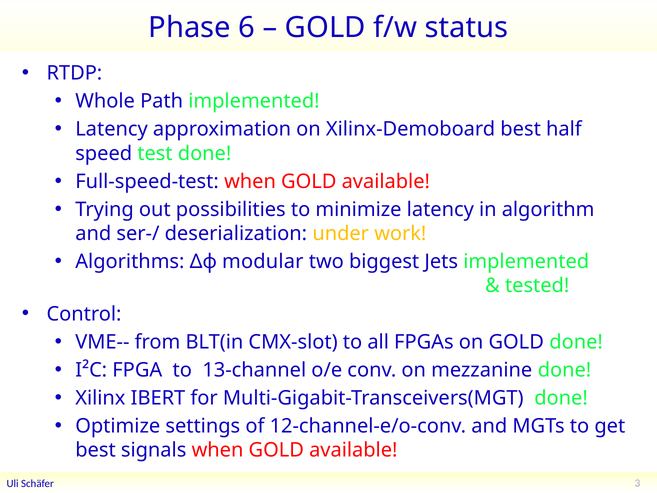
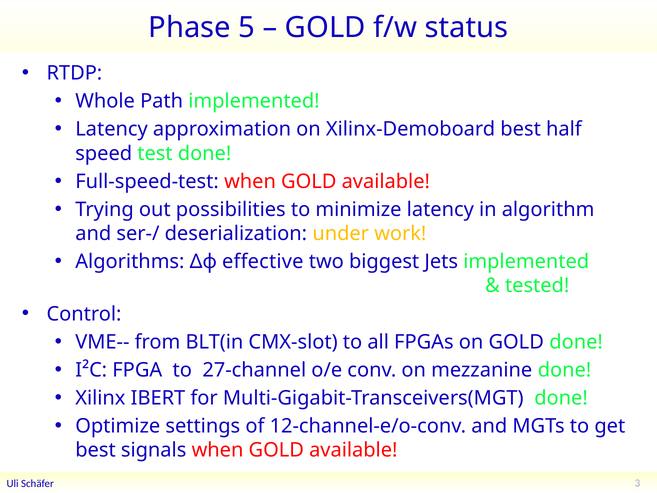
6: 6 -> 5
modular: modular -> effective
13-channel: 13-channel -> 27-channel
